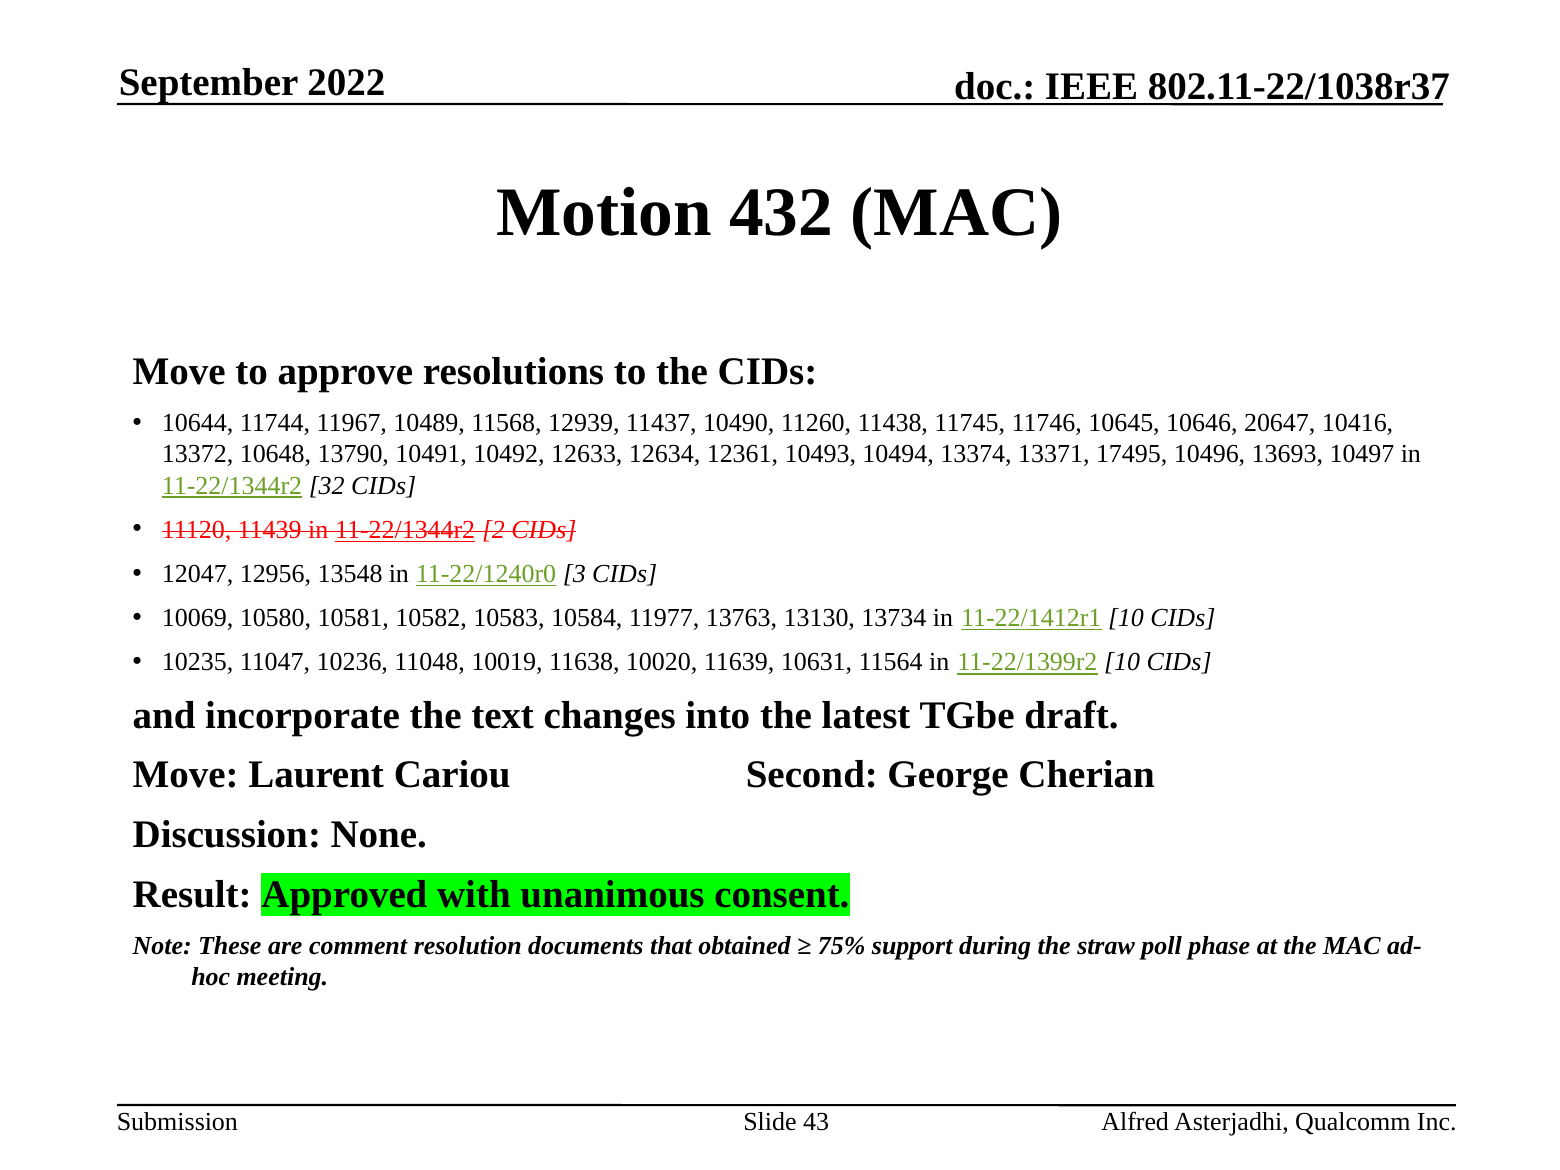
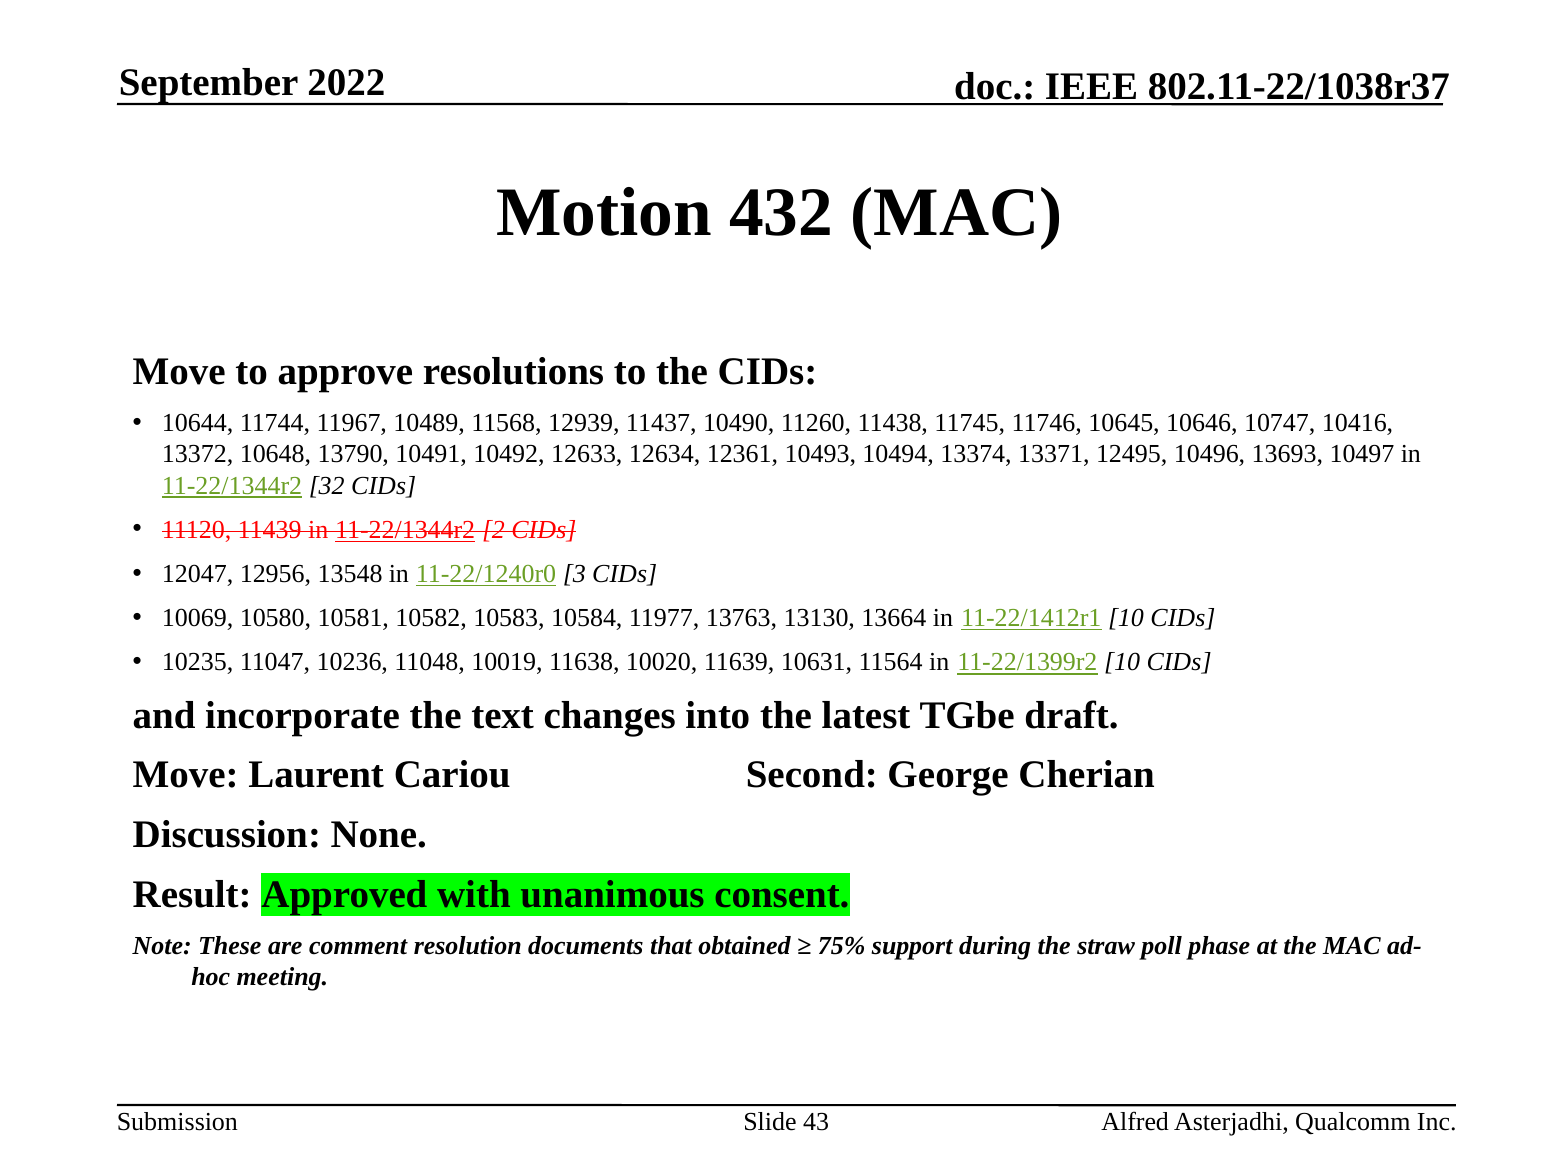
20647: 20647 -> 10747
17495: 17495 -> 12495
13734: 13734 -> 13664
